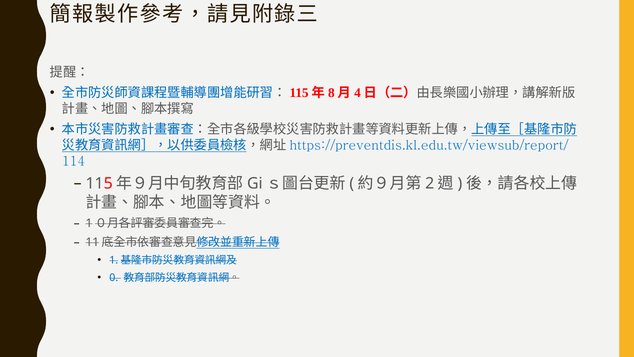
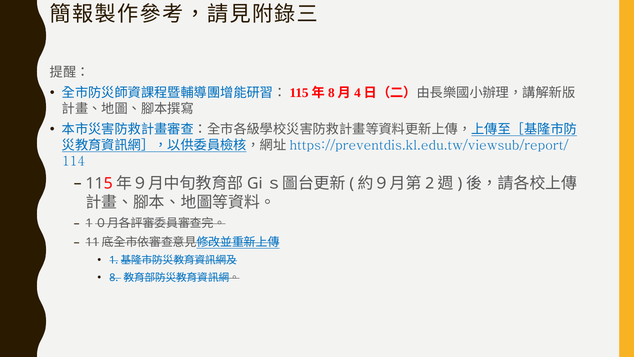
0: 0 -> 8
